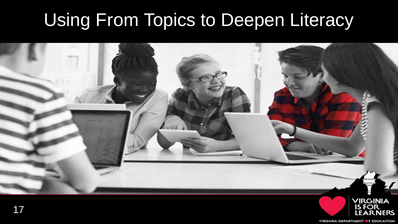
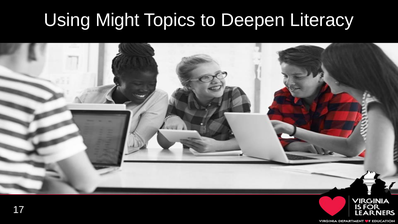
From: From -> Might
